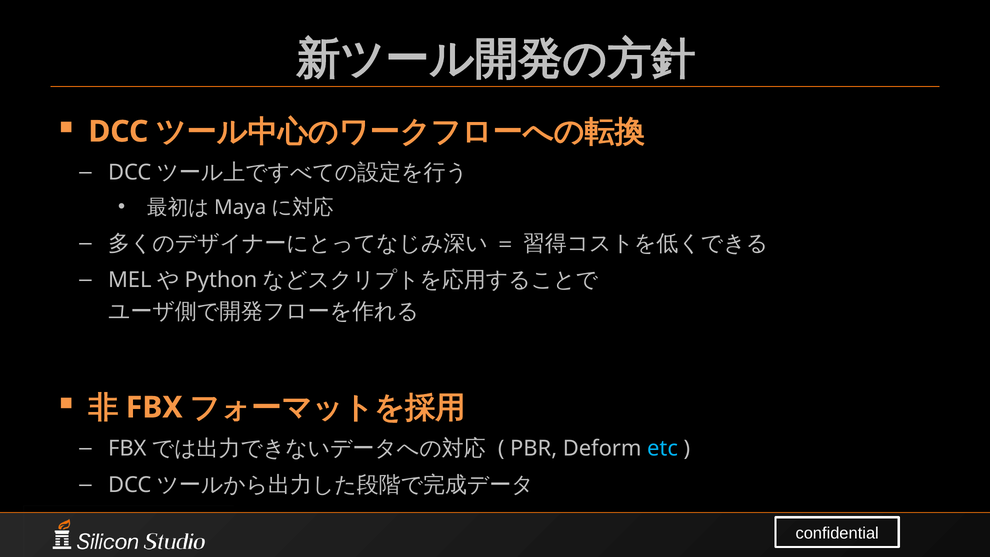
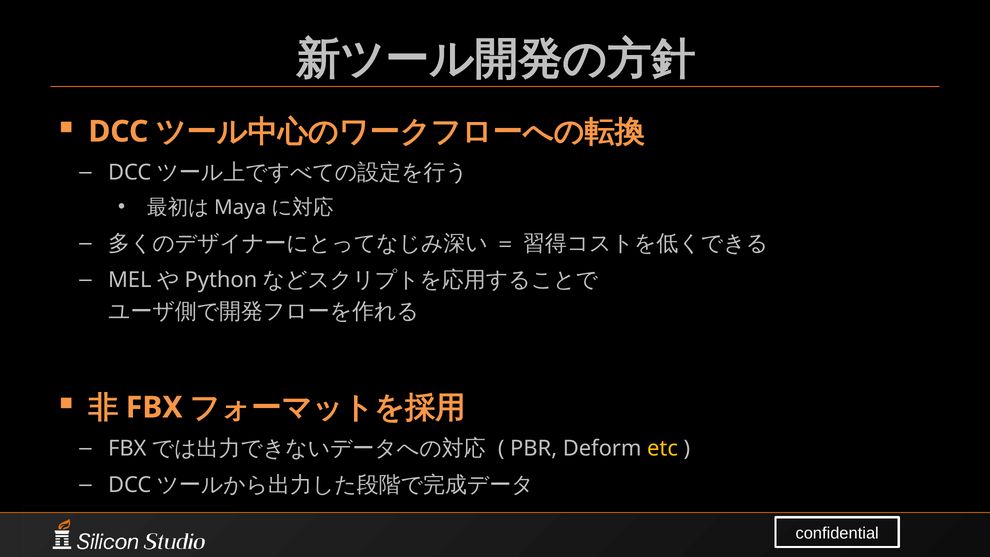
etc colour: light blue -> yellow
